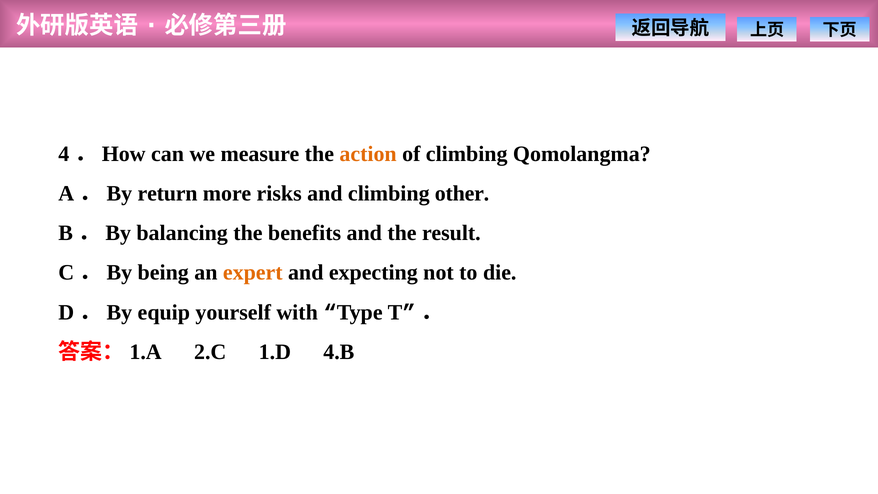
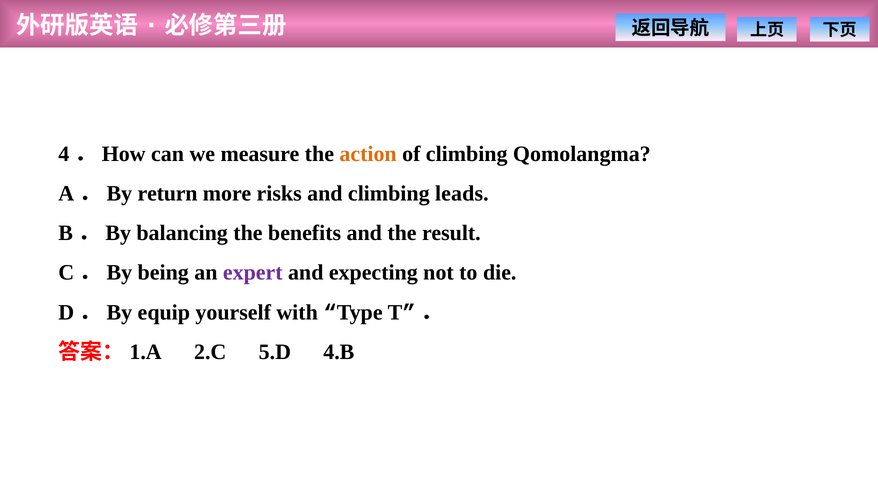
other: other -> leads
expert colour: orange -> purple
1.D: 1.D -> 5.D
